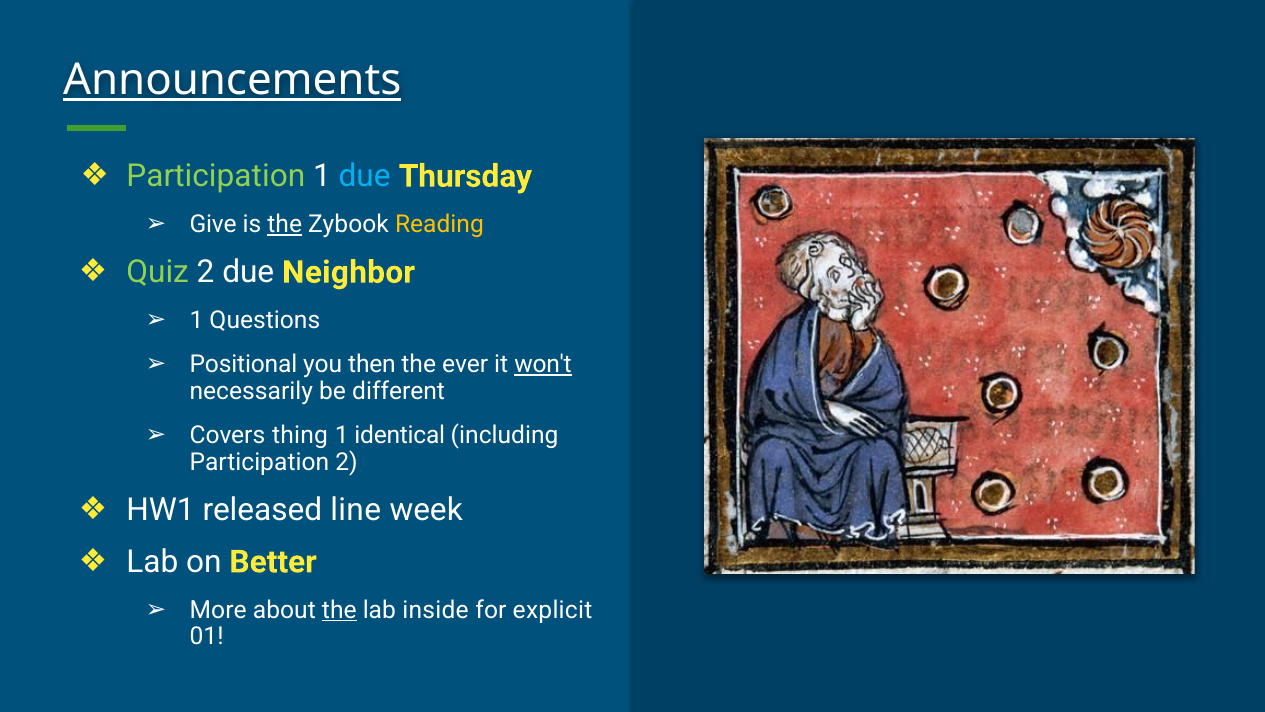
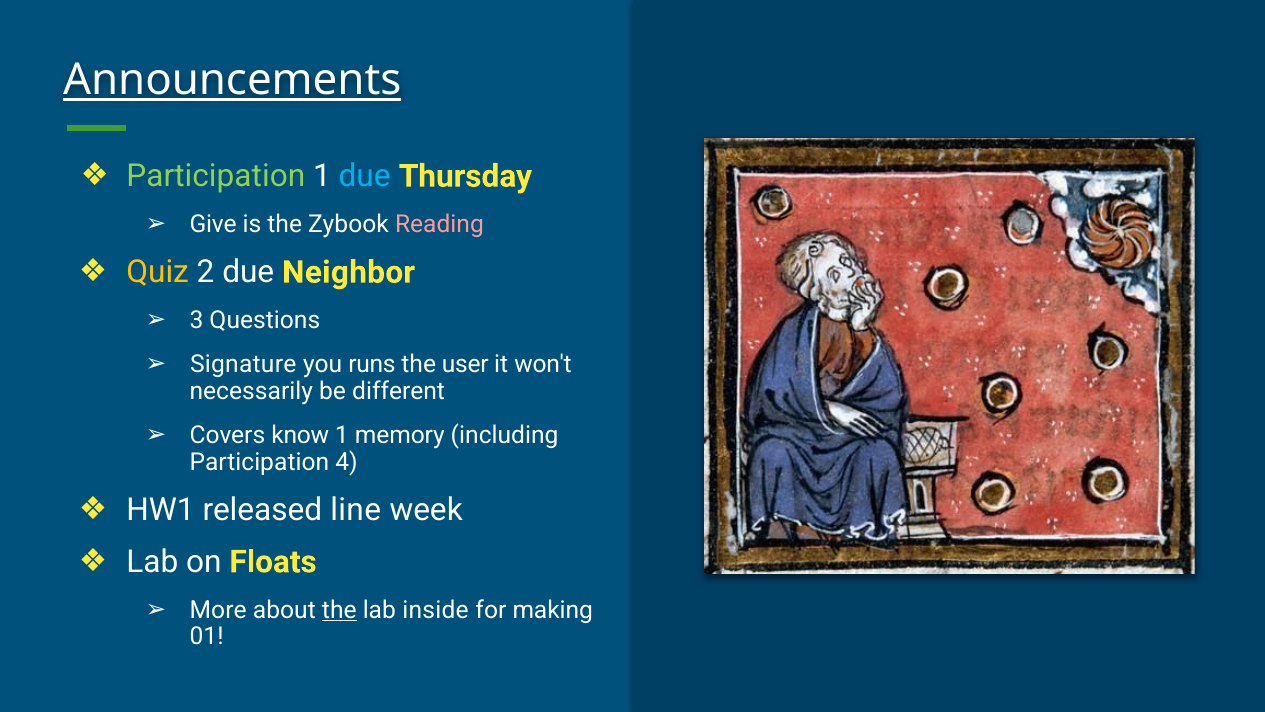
the at (285, 224) underline: present -> none
Reading colour: yellow -> pink
Quiz colour: light green -> yellow
1 at (197, 320): 1 -> 3
Positional: Positional -> Signature
then: then -> runs
ever: ever -> user
won't underline: present -> none
thing: thing -> know
identical: identical -> memory
Participation 2: 2 -> 4
Better: Better -> Floats
explicit: explicit -> making
